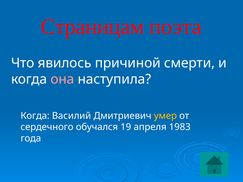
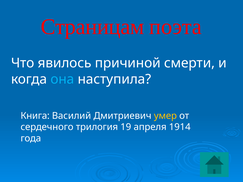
она colour: pink -> light blue
Когда at (35, 116): Когда -> Книга
обучался: обучался -> трилогия
1983: 1983 -> 1914
